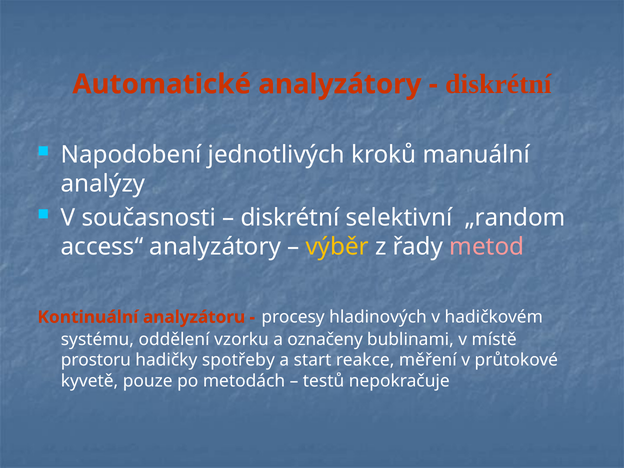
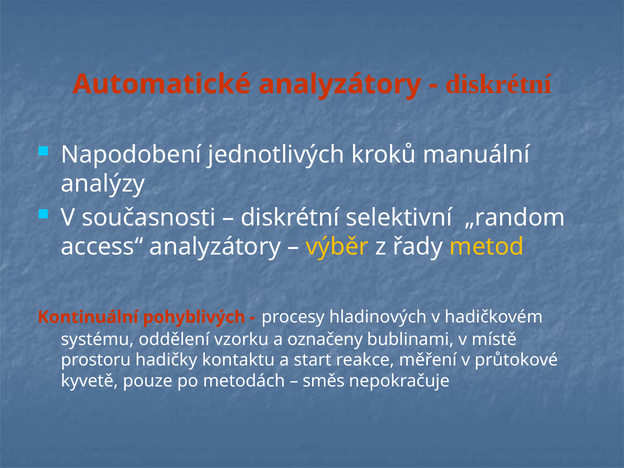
metod colour: pink -> yellow
analyzátoru: analyzátoru -> pohyblivých
spotřeby: spotřeby -> kontaktu
testů: testů -> směs
